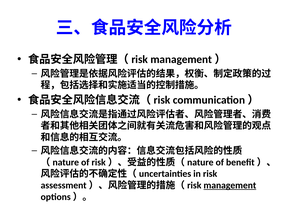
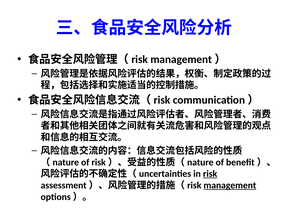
risk underline: none -> present
